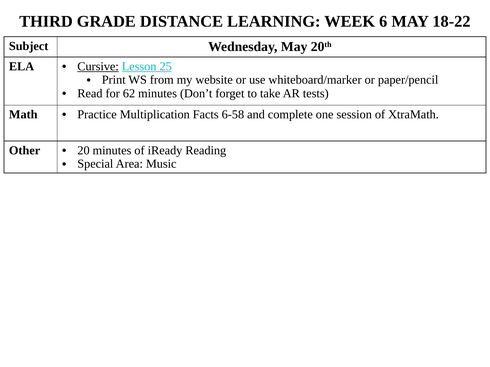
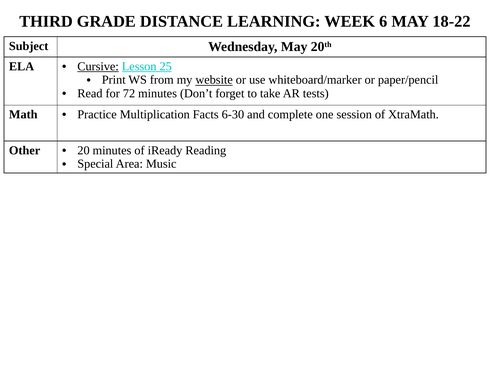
website underline: none -> present
62: 62 -> 72
6-58: 6-58 -> 6-30
